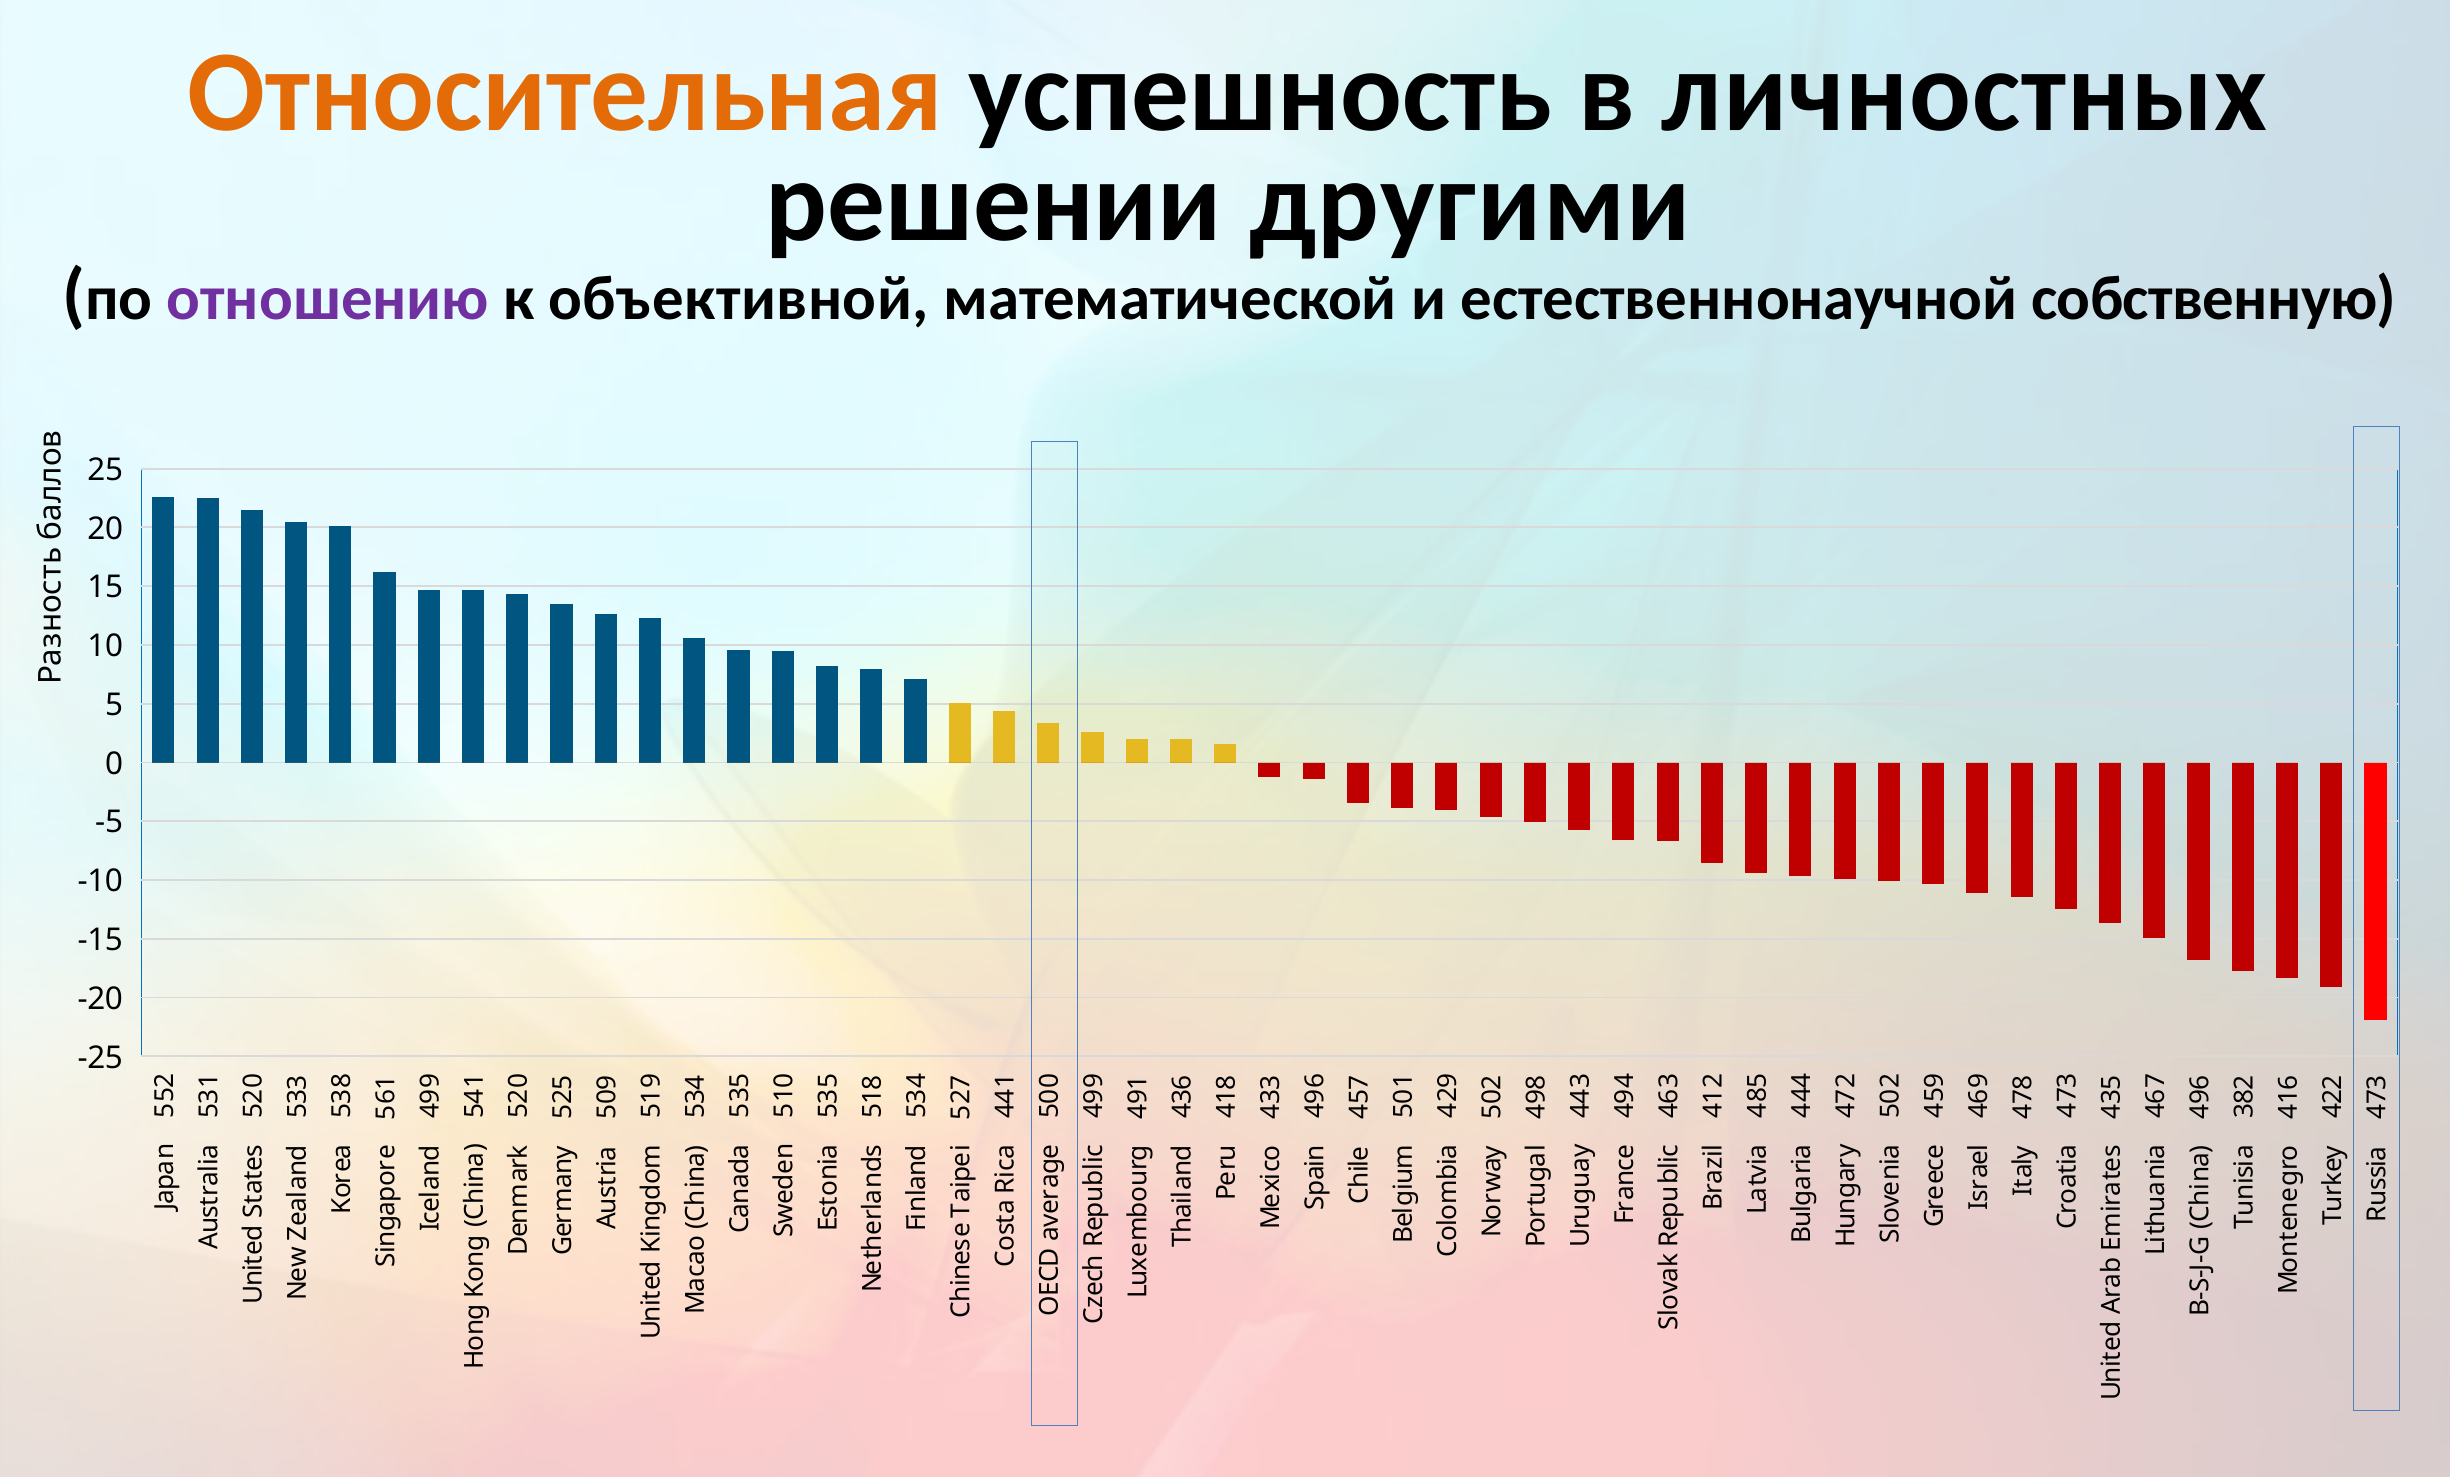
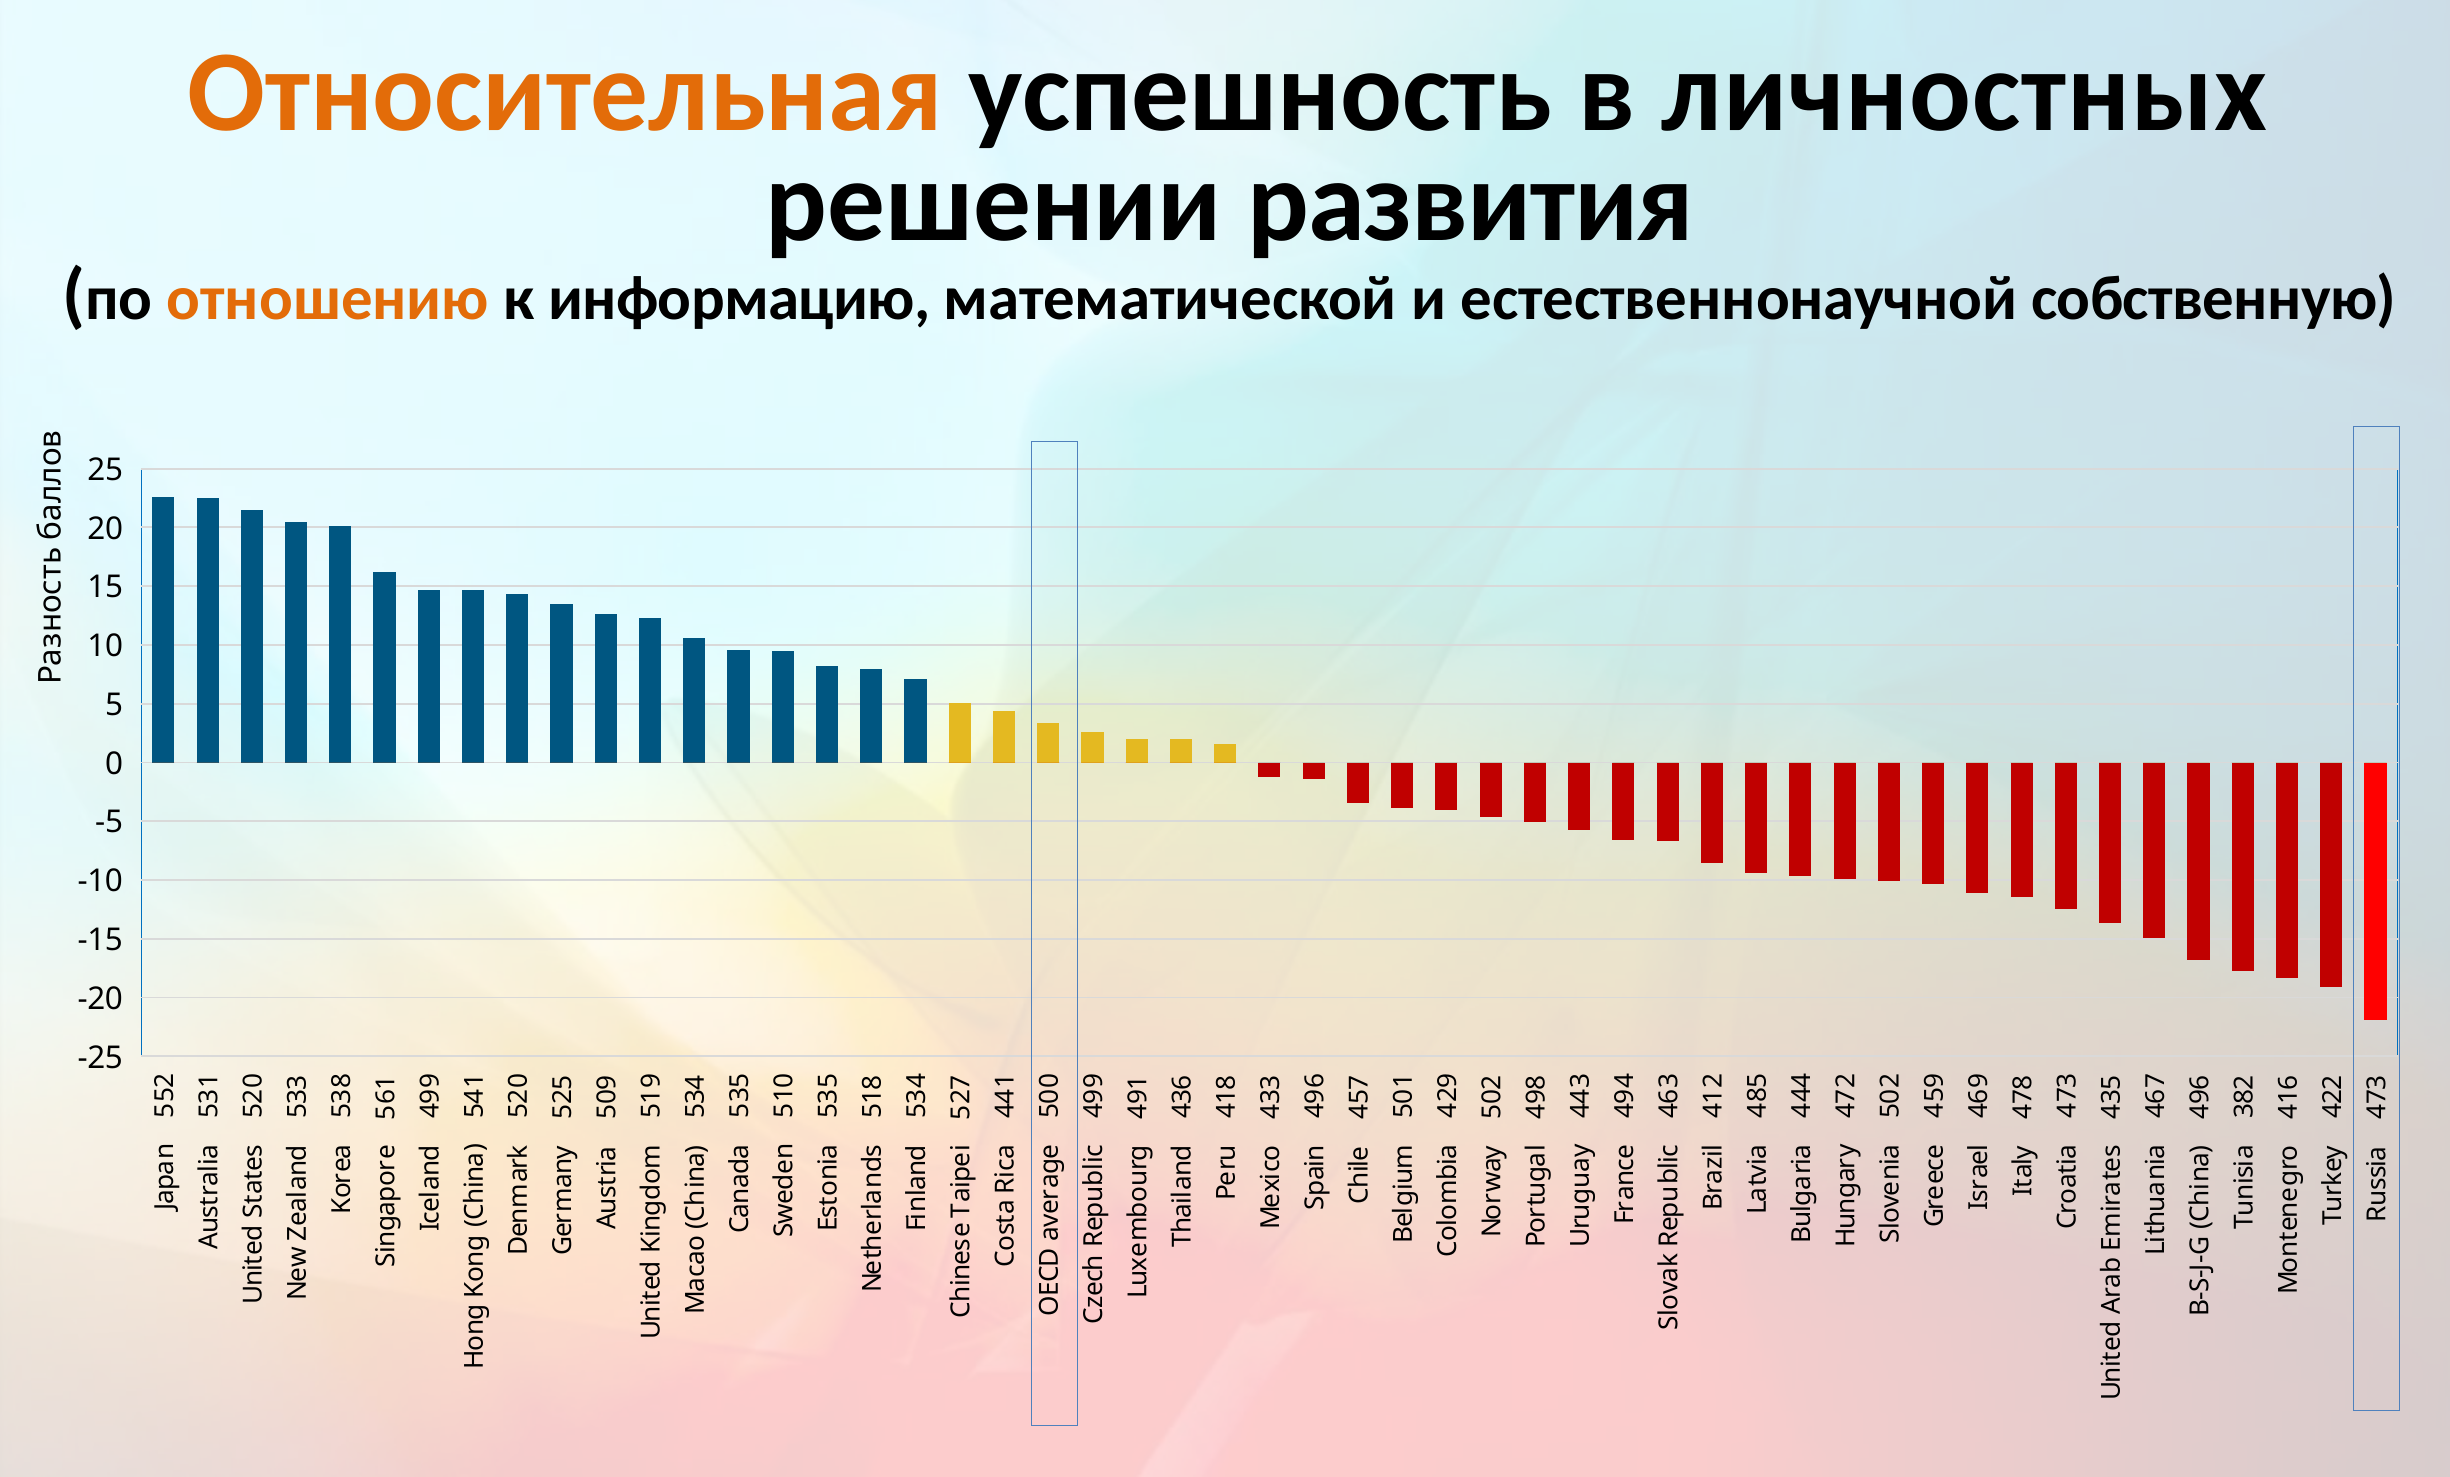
другими: другими -> развития
отношению colour: purple -> orange
объективной: объективной -> информацию
